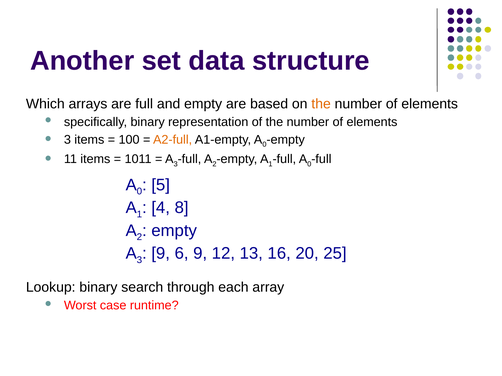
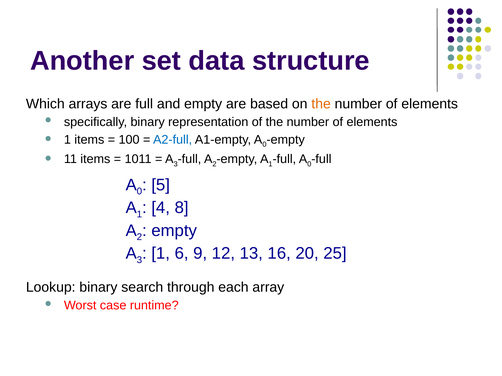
3 at (67, 140): 3 -> 1
A2-full colour: orange -> blue
9 at (161, 254): 9 -> 1
